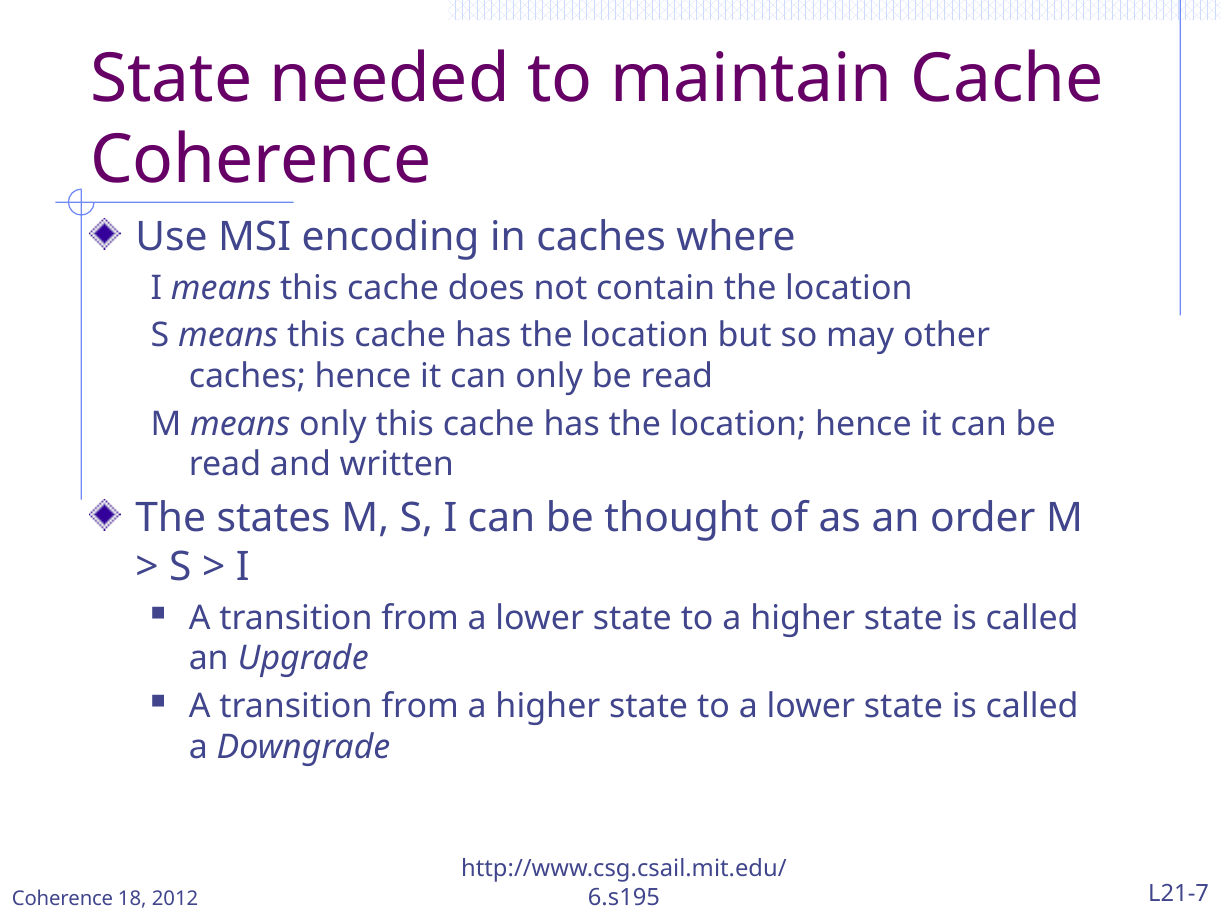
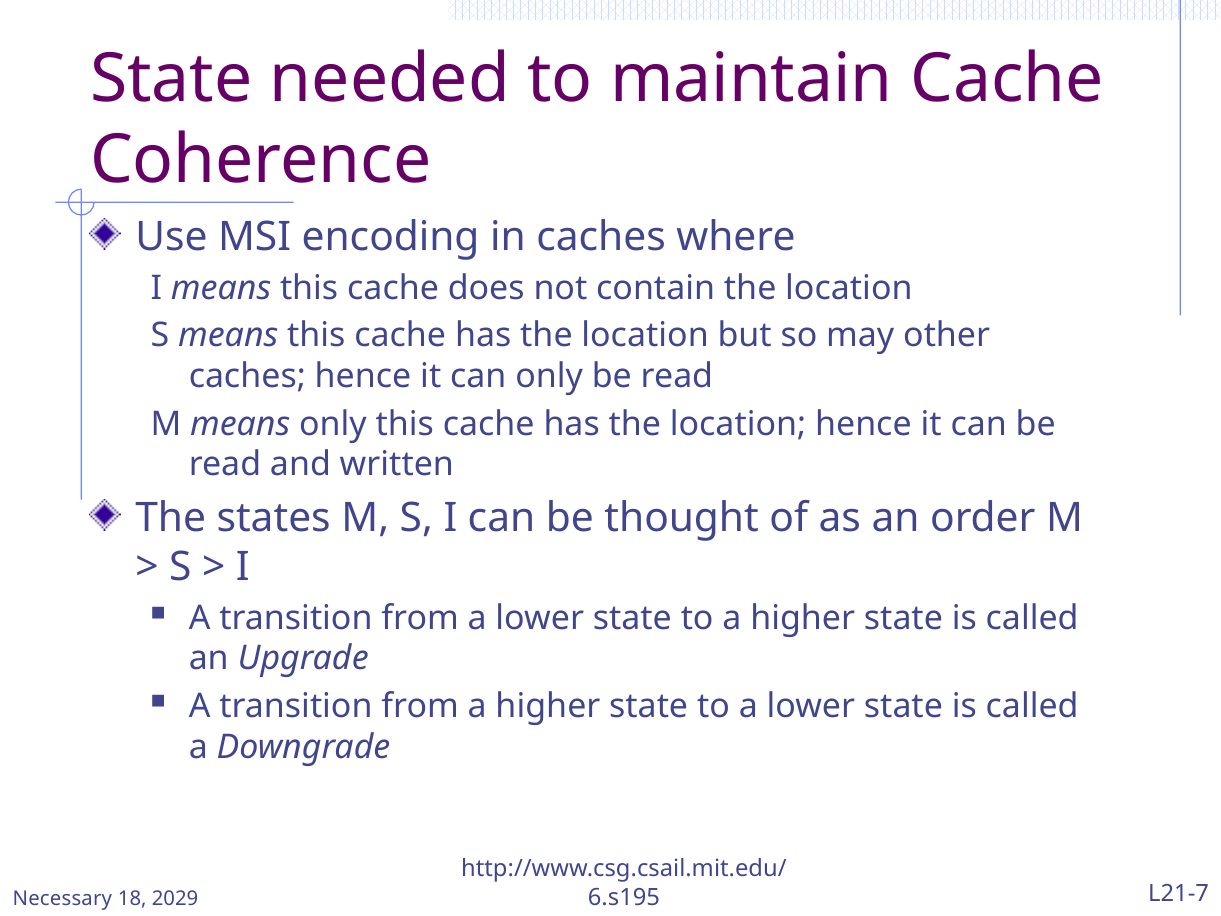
Coherence at (63, 899): Coherence -> Necessary
2012: 2012 -> 2029
